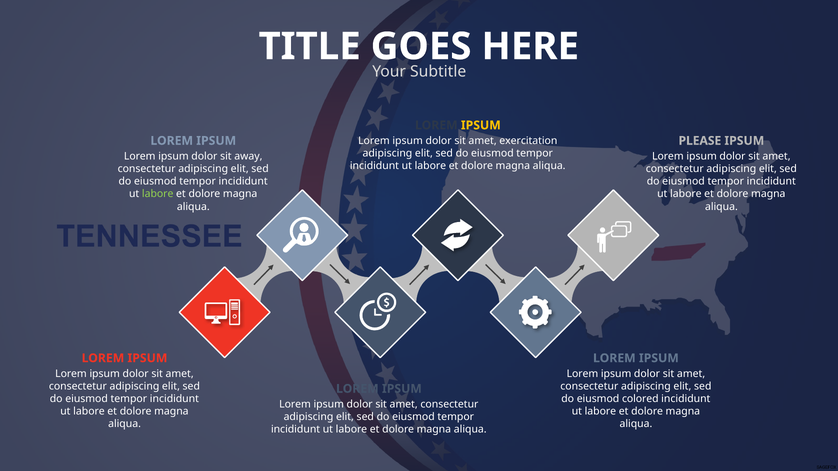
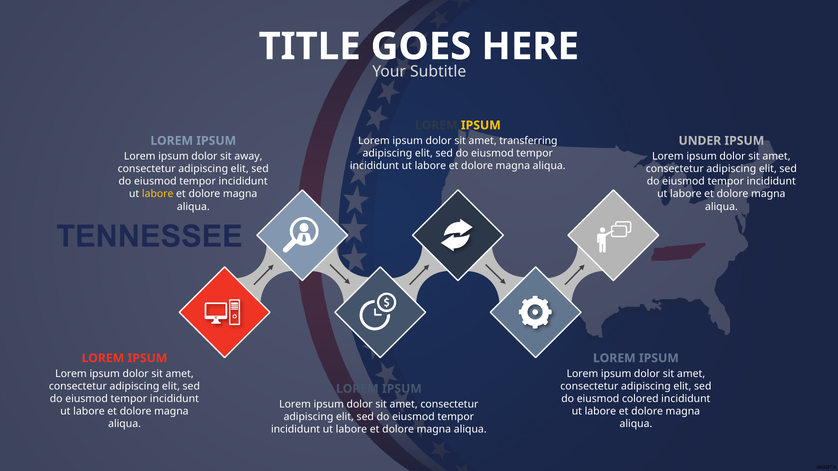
exercitation: exercitation -> transferring
PLEASE: PLEASE -> UNDER
labore at (158, 194) colour: light green -> yellow
